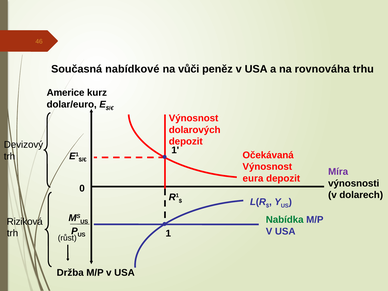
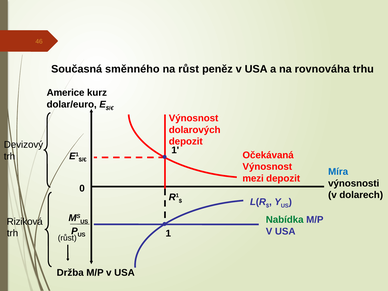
nabídkové: nabídkové -> směnného
na vůči: vůči -> růst
Míra colour: purple -> blue
eura: eura -> mezi
